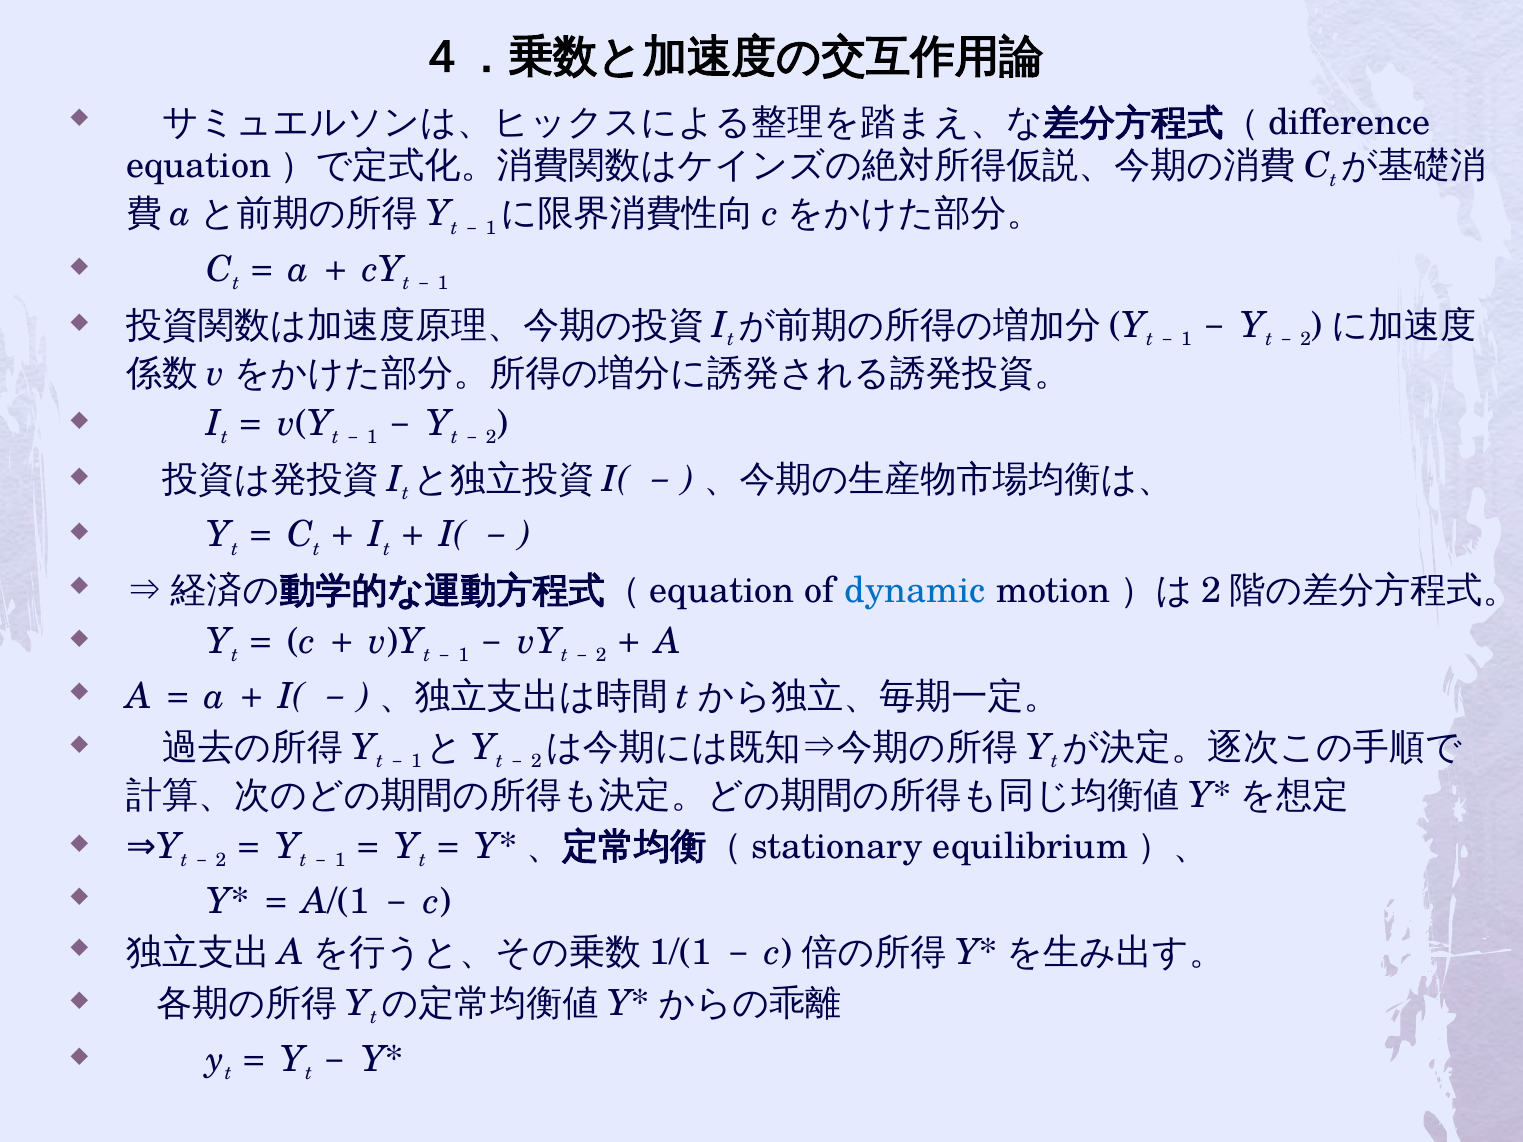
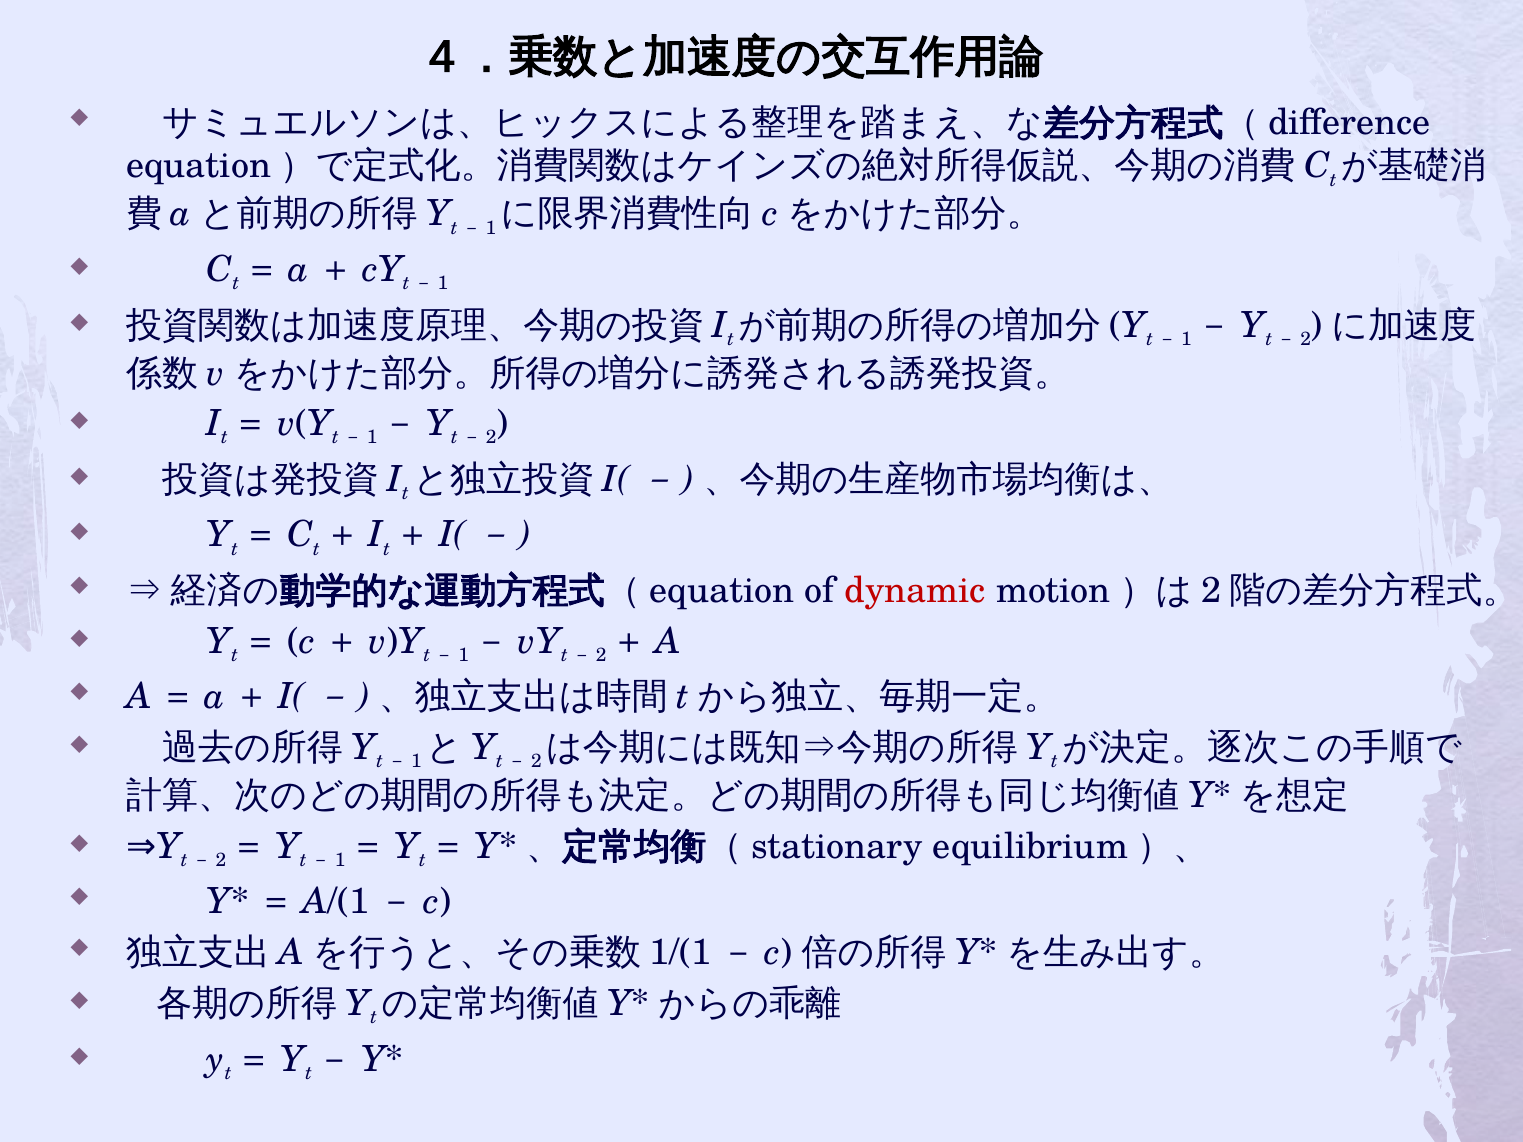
dynamic colour: blue -> red
